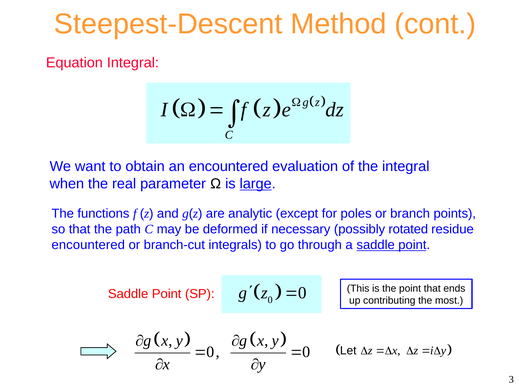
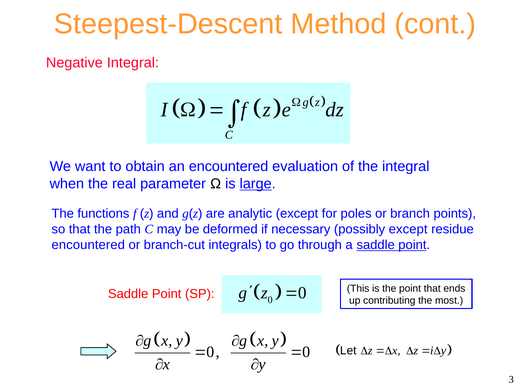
Equation: Equation -> Negative
possibly rotated: rotated -> except
